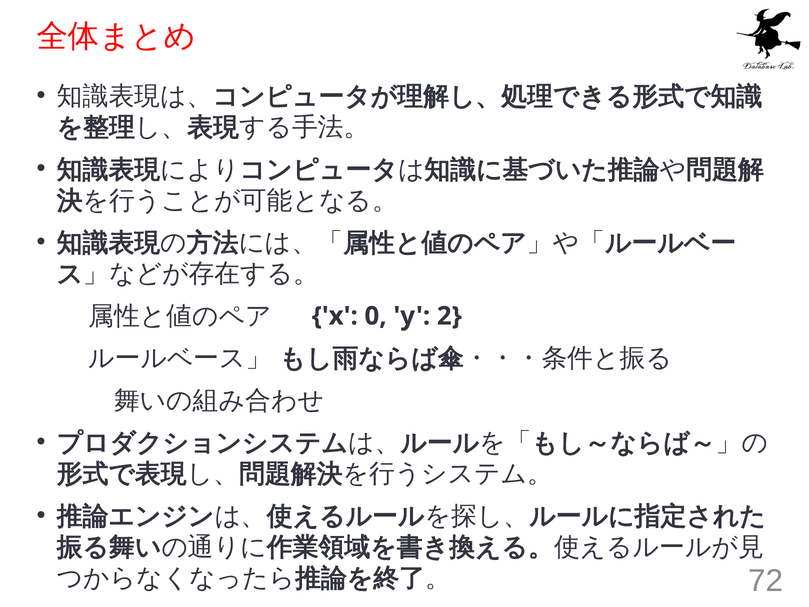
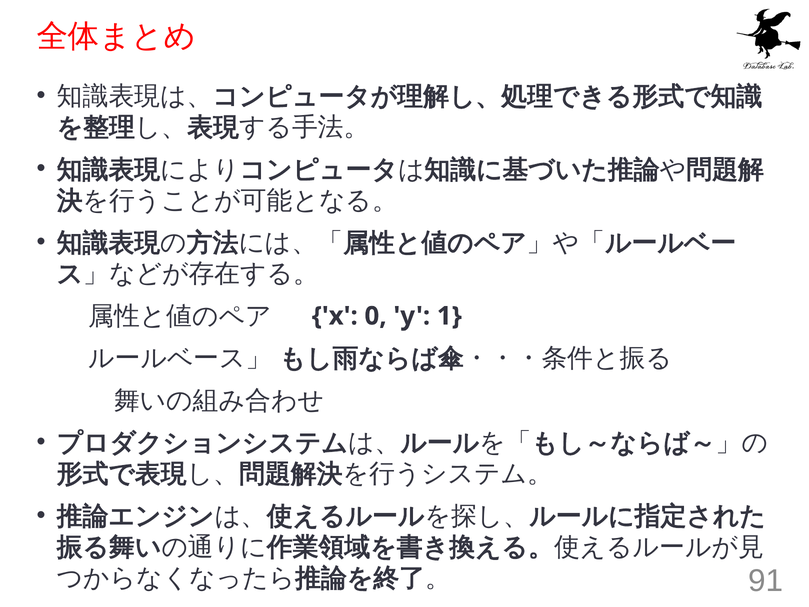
2: 2 -> 1
72: 72 -> 91
